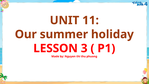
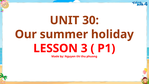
11: 11 -> 30
